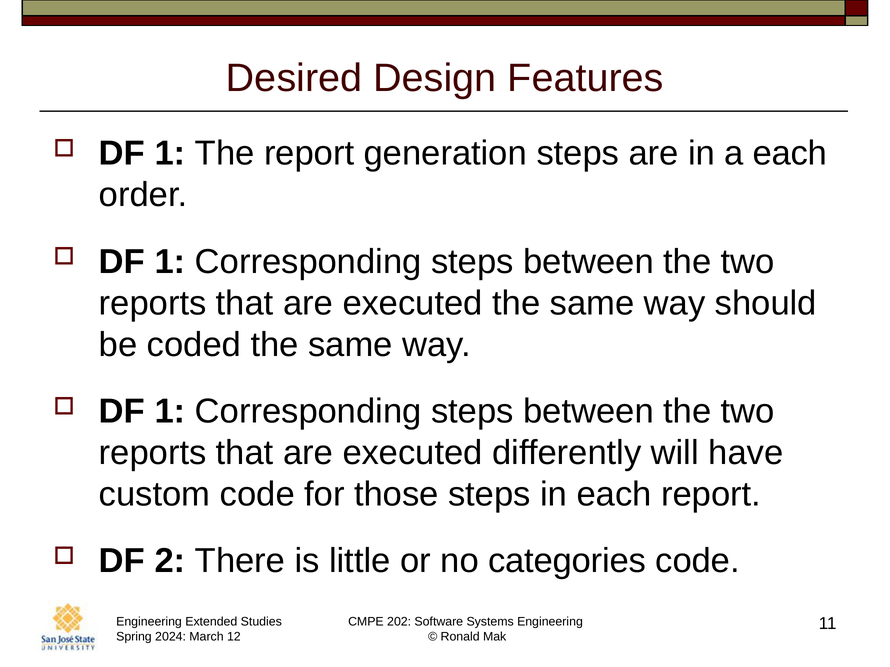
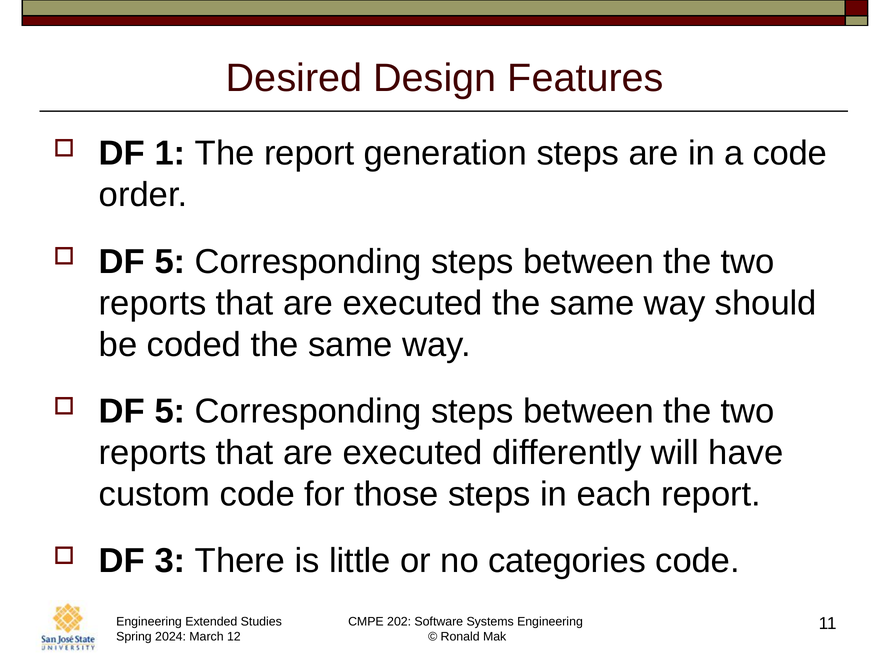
a each: each -> code
1 at (170, 262): 1 -> 5
1 at (170, 412): 1 -> 5
2: 2 -> 3
